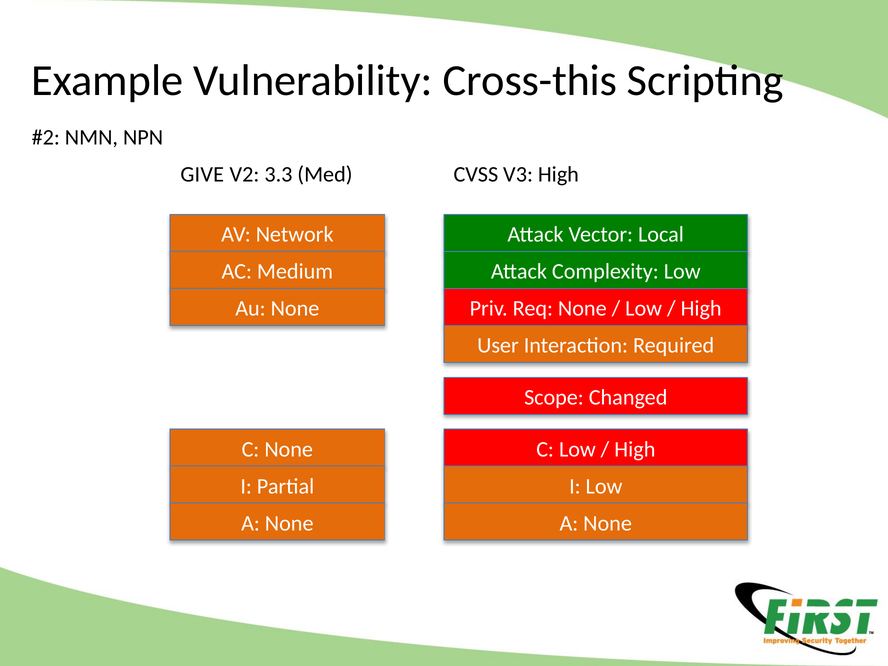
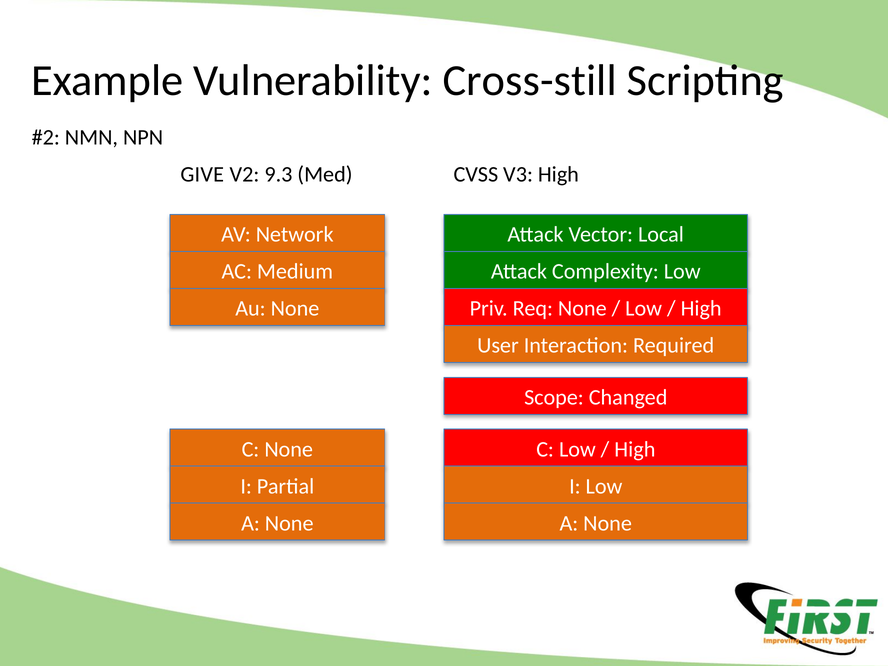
Cross-this: Cross-this -> Cross-still
3.3: 3.3 -> 9.3
